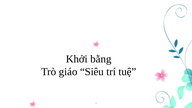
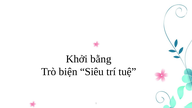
giáo: giáo -> biện
